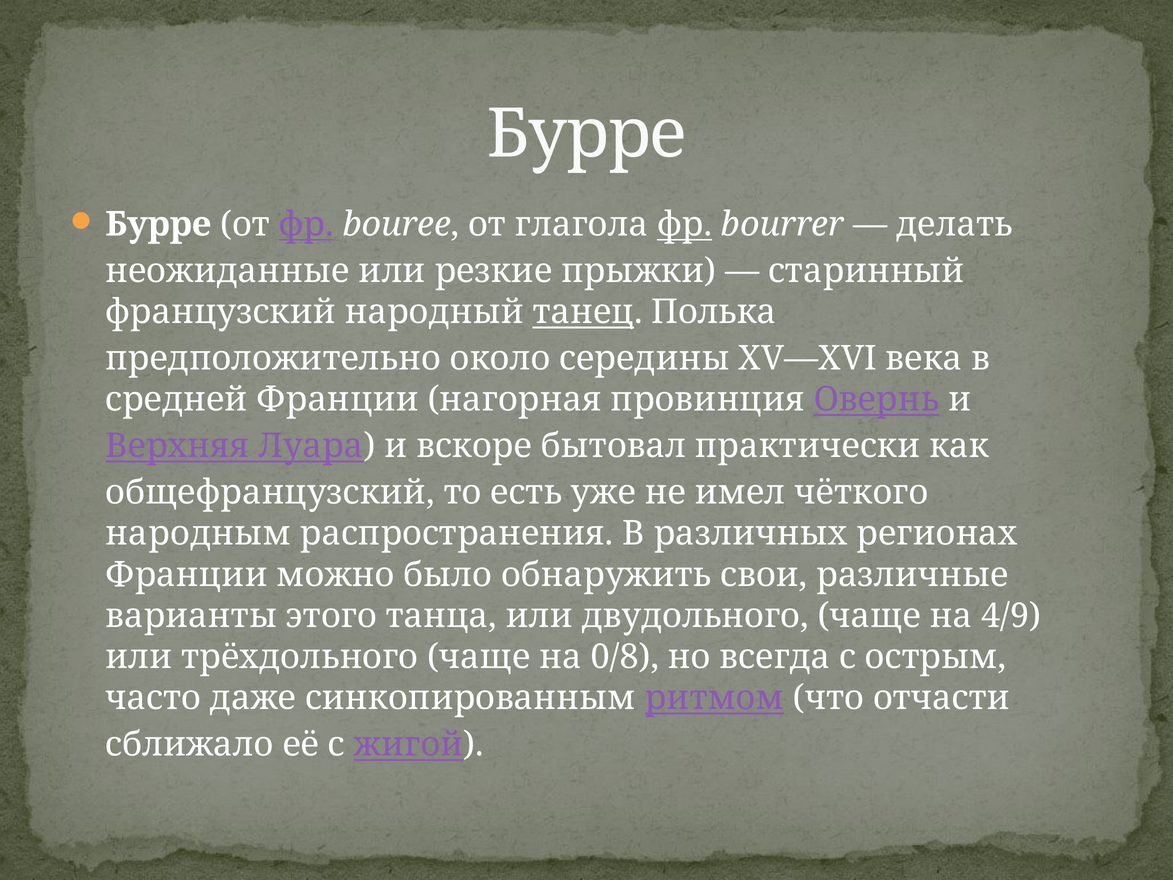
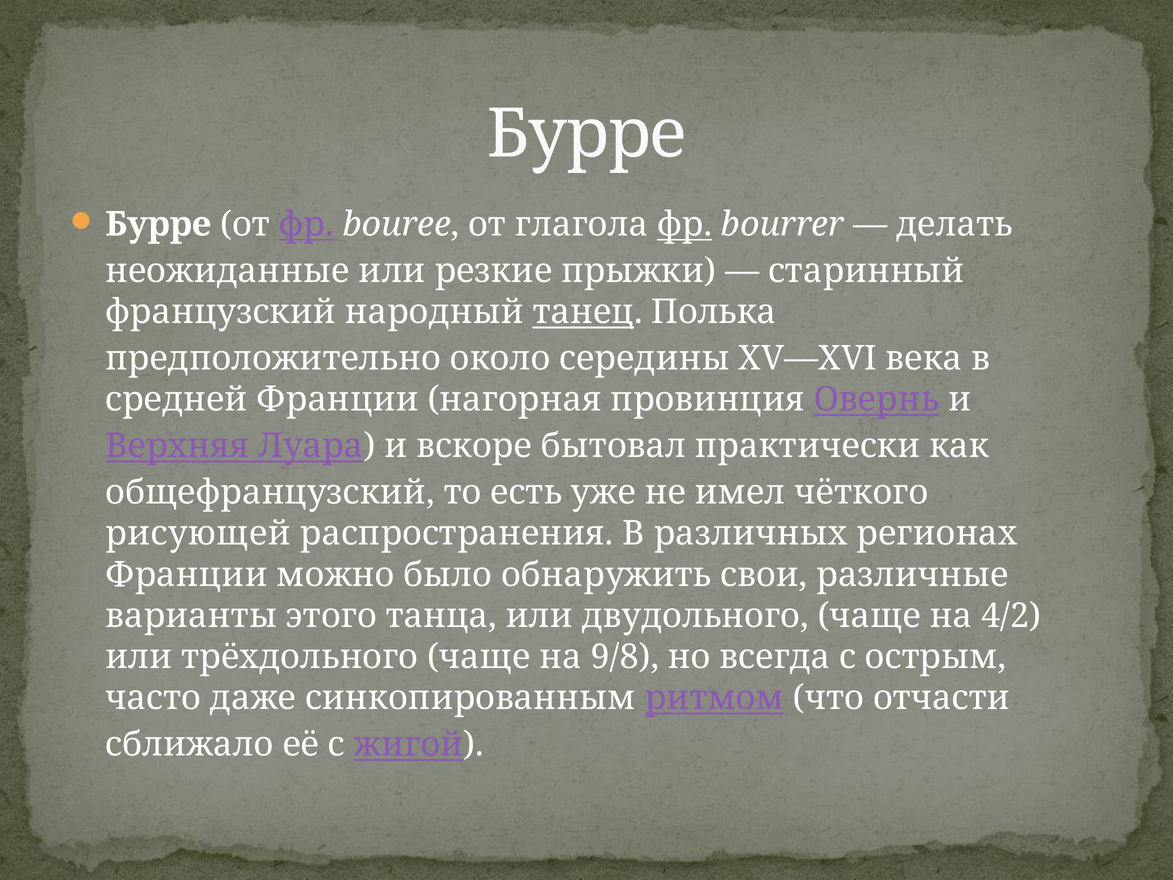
народным: народным -> рисующей
4/9: 4/9 -> 4/2
0/8: 0/8 -> 9/8
